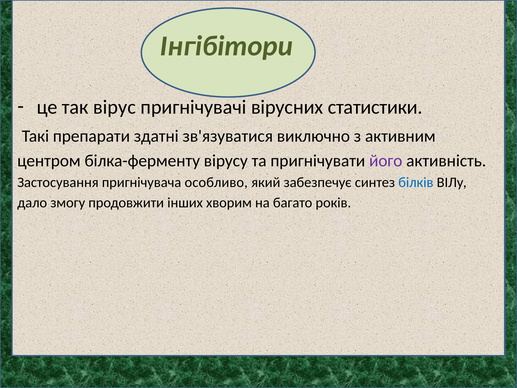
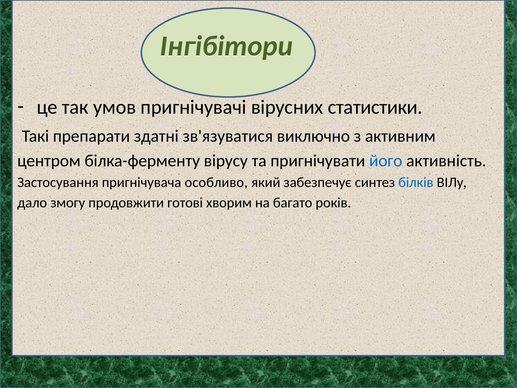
вірус: вірус -> умов
його colour: purple -> blue
інших: інших -> готові
